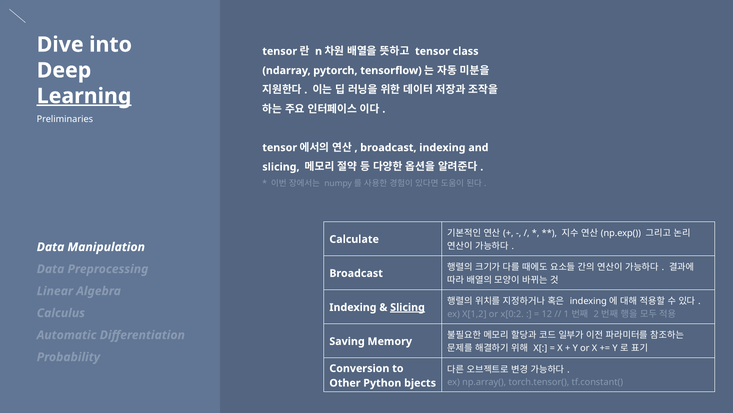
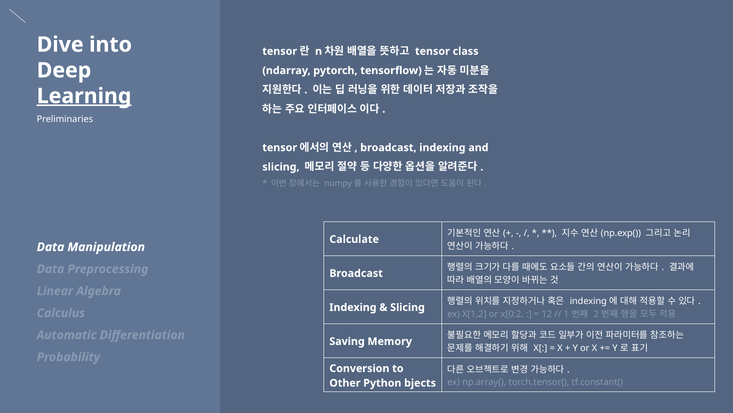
Slicing at (407, 307) underline: present -> none
